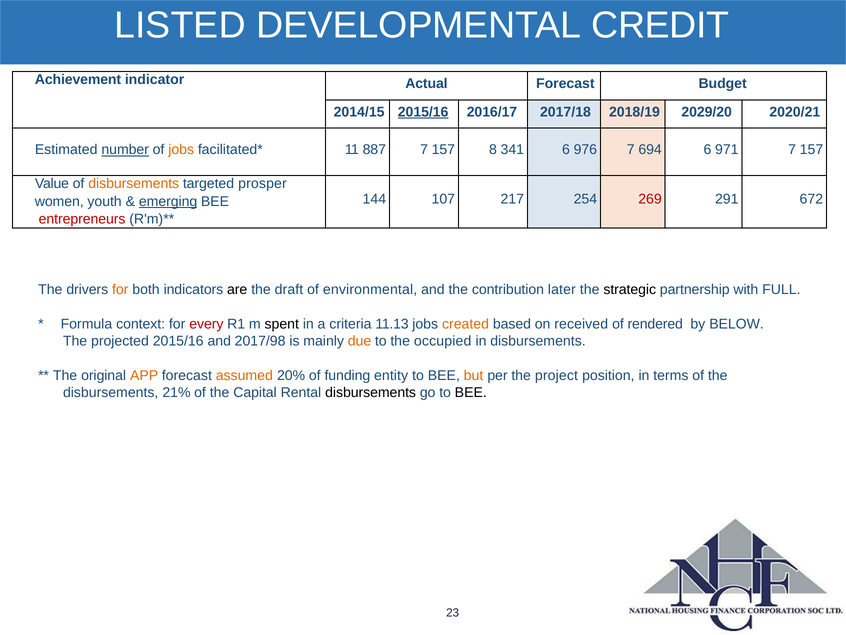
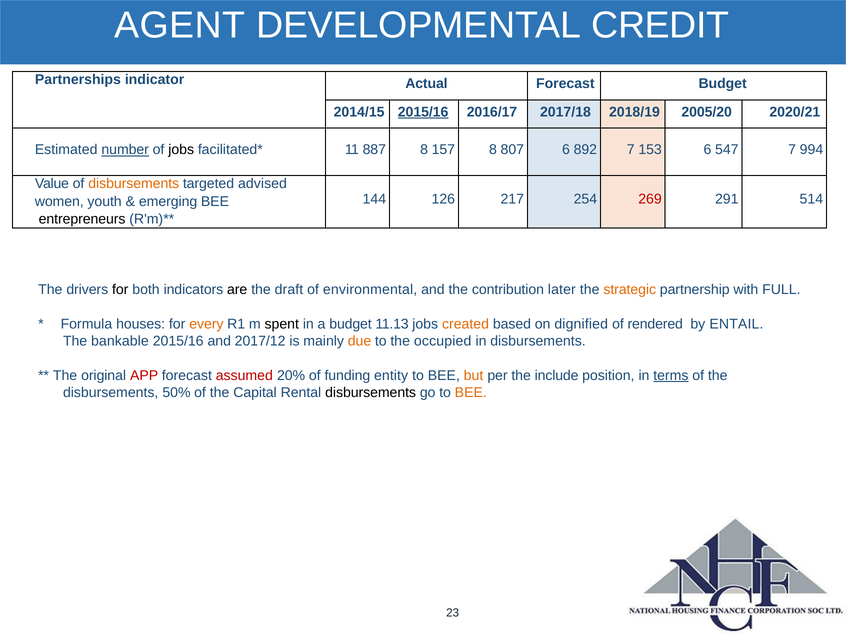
LISTED: LISTED -> AGENT
Achievement: Achievement -> Partnerships
2029/20: 2029/20 -> 2005/20
jobs at (181, 150) colour: orange -> black
887 7: 7 -> 8
341: 341 -> 807
976: 976 -> 892
694: 694 -> 153
971: 971 -> 547
157 at (811, 150): 157 -> 994
prosper: prosper -> advised
107: 107 -> 126
672: 672 -> 514
emerging underline: present -> none
entrepreneurs colour: red -> black
for at (120, 289) colour: orange -> black
strategic colour: black -> orange
context: context -> houses
every colour: red -> orange
a criteria: criteria -> budget
received: received -> dignified
BELOW: BELOW -> ENTAIL
projected: projected -> bankable
2017/98: 2017/98 -> 2017/12
APP colour: orange -> red
assumed colour: orange -> red
project: project -> include
terms underline: none -> present
21%: 21% -> 50%
BEE at (471, 392) colour: black -> orange
